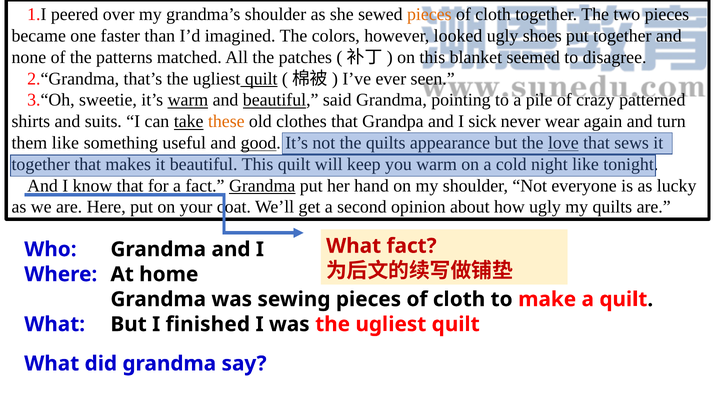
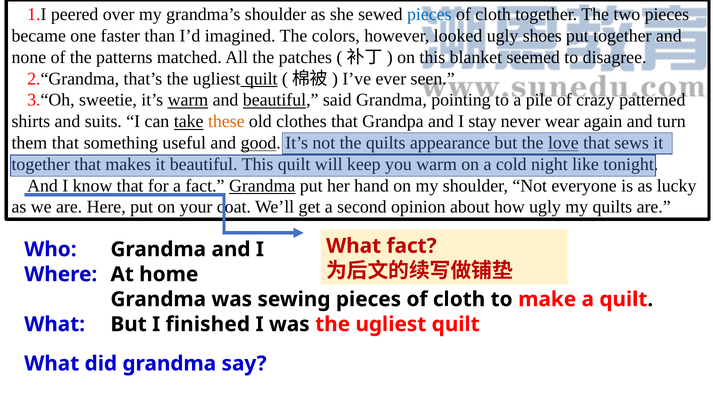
pieces at (429, 15) colour: orange -> blue
sick: sick -> stay
them like: like -> that
